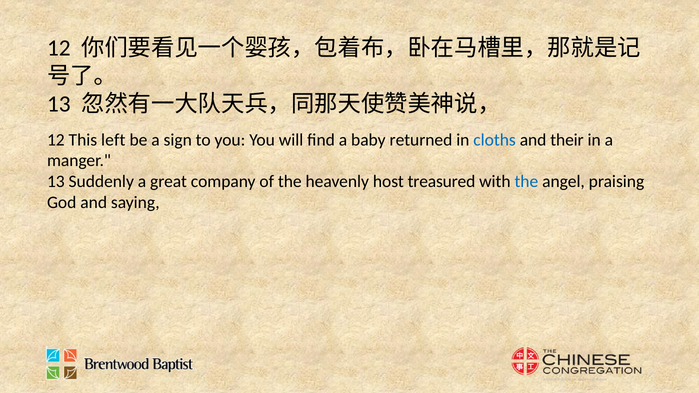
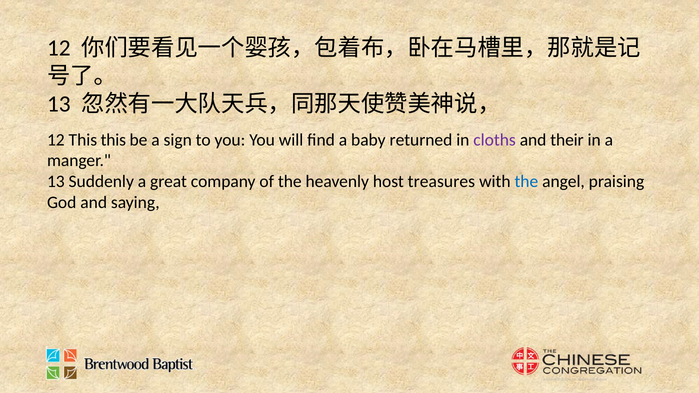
This left: left -> this
cloths colour: blue -> purple
treasured: treasured -> treasures
